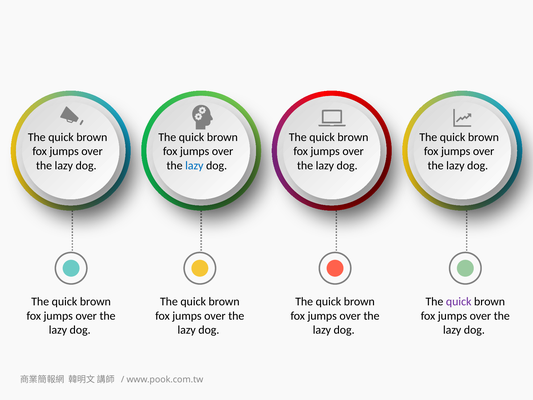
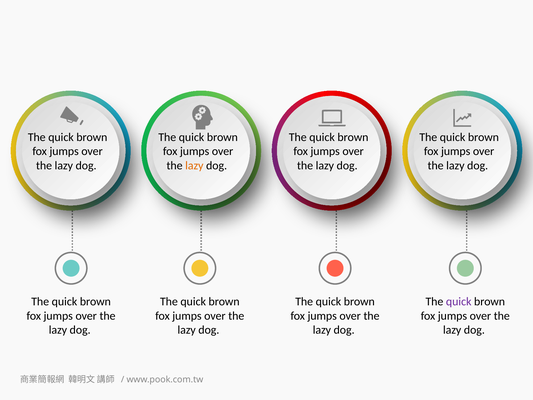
lazy at (194, 166) colour: blue -> orange
